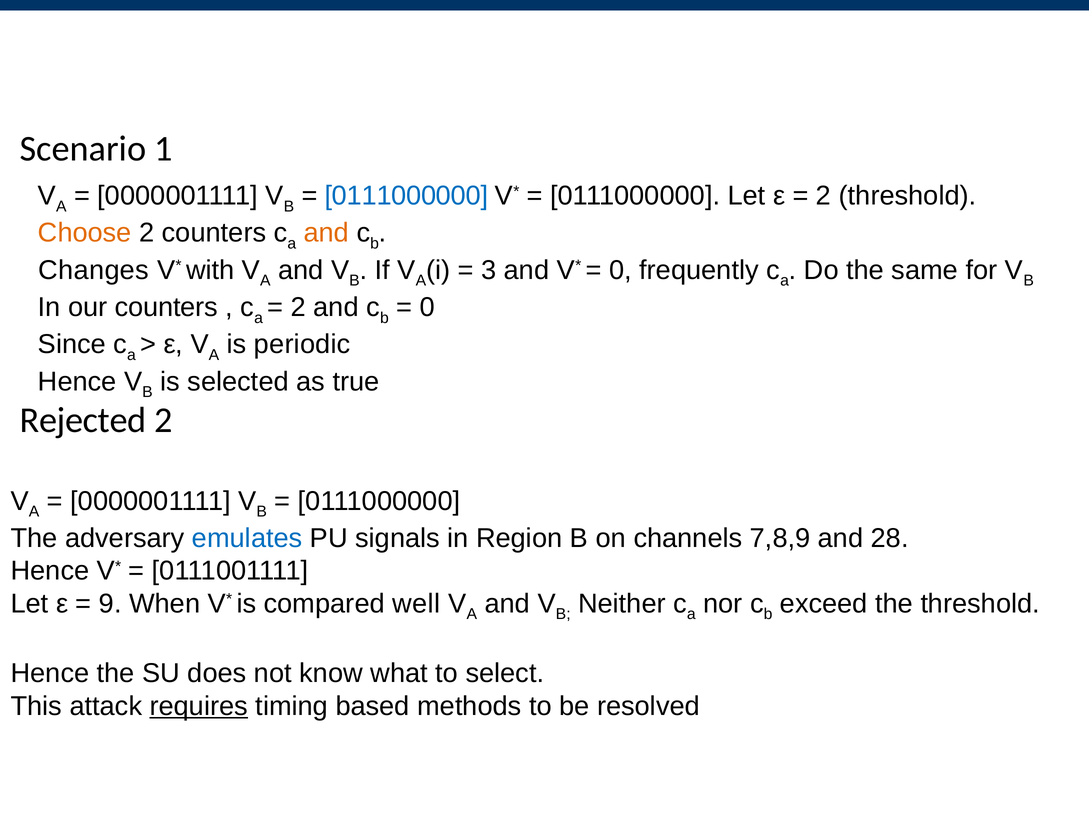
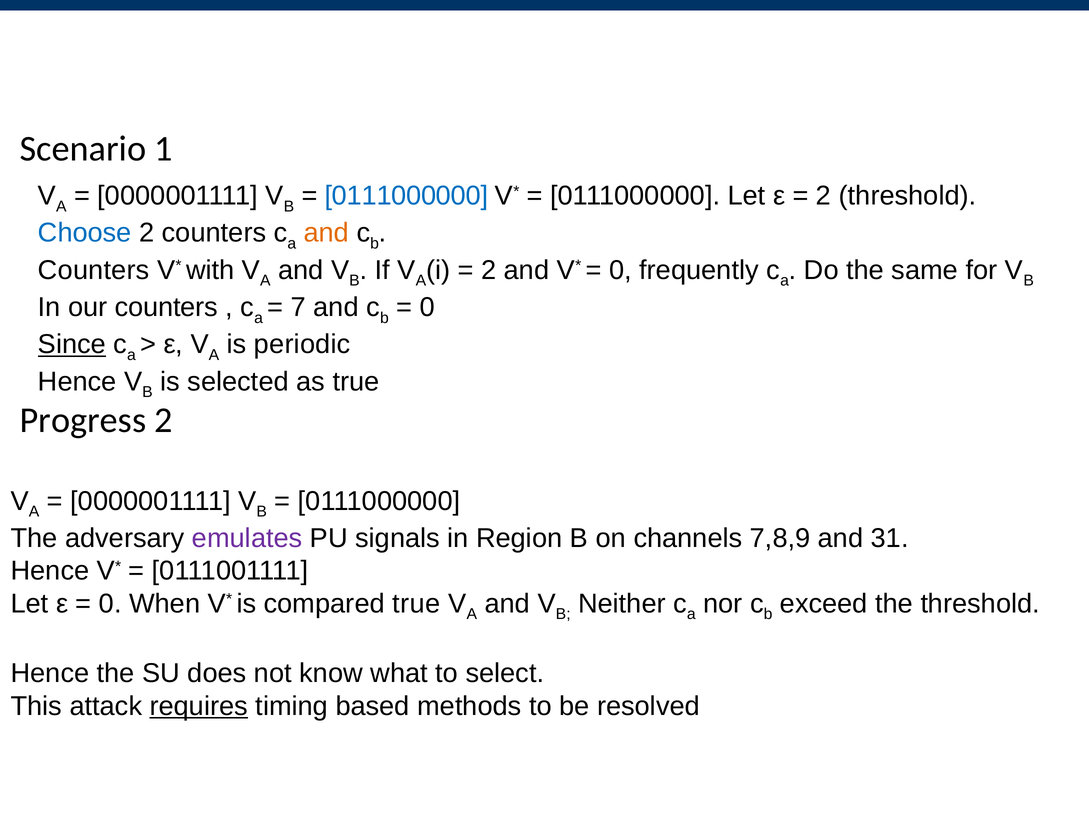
Choose colour: orange -> blue
Changes at (94, 270): Changes -> Counters
3 at (489, 270): 3 -> 2
2 at (298, 307): 2 -> 7
Since underline: none -> present
Rejected: Rejected -> Progress
emulates colour: blue -> purple
28: 28 -> 31
9 at (110, 603): 9 -> 0
compared well: well -> true
